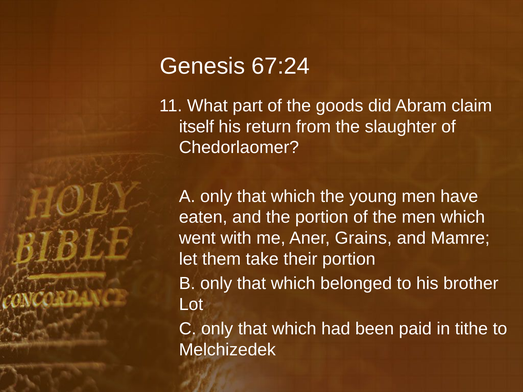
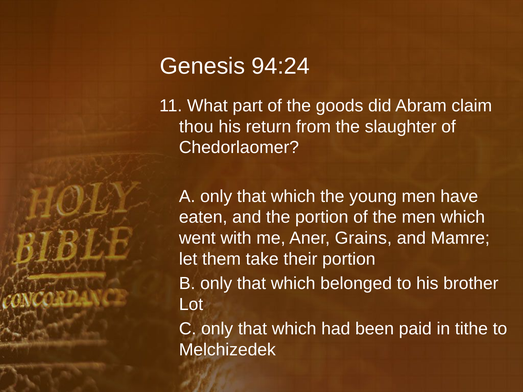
67:24: 67:24 -> 94:24
itself: itself -> thou
